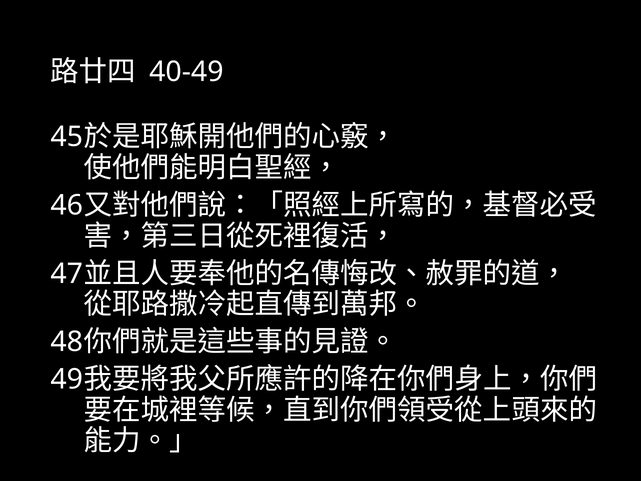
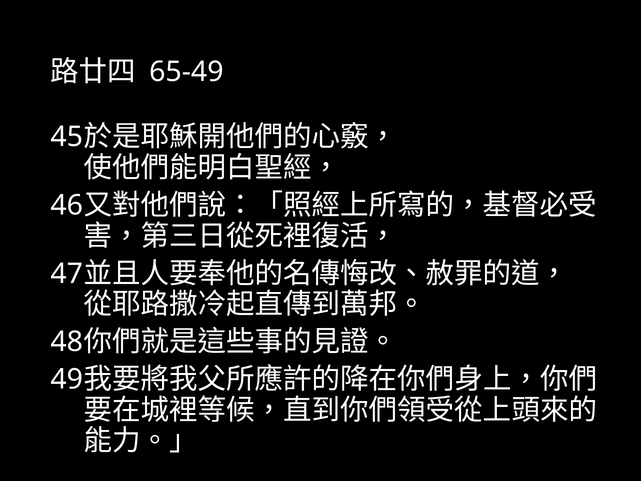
40-49: 40-49 -> 65-49
